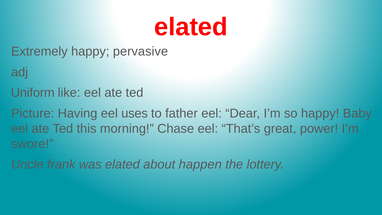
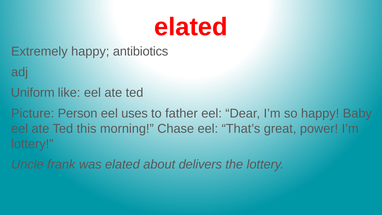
pervasive: pervasive -> antibiotics
Having: Having -> Person
swore at (32, 144): swore -> lottery
happen: happen -> delivers
